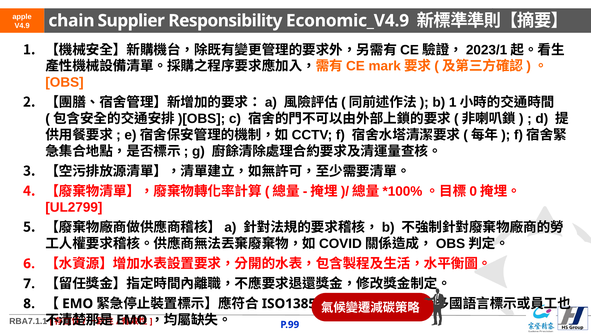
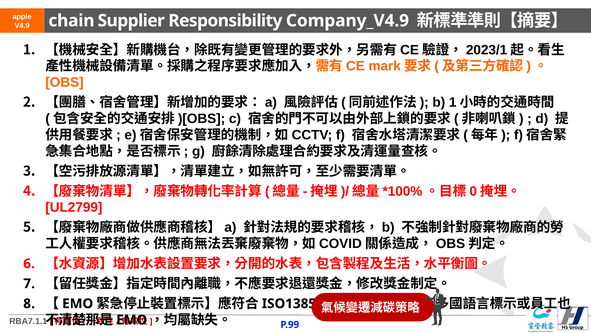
Economic_V4.9: Economic_V4.9 -> Company_V4.9
